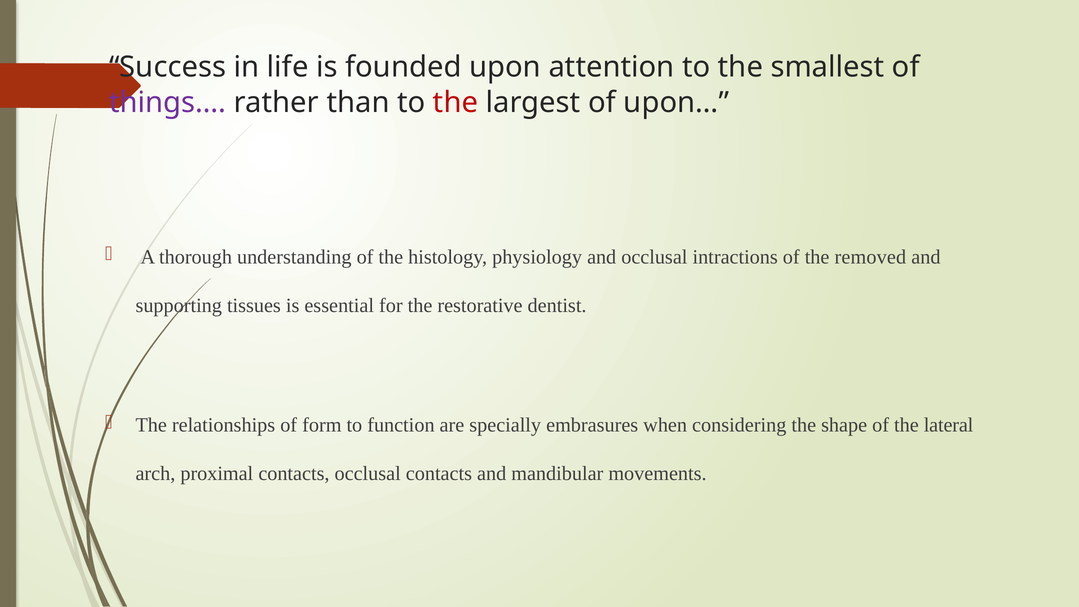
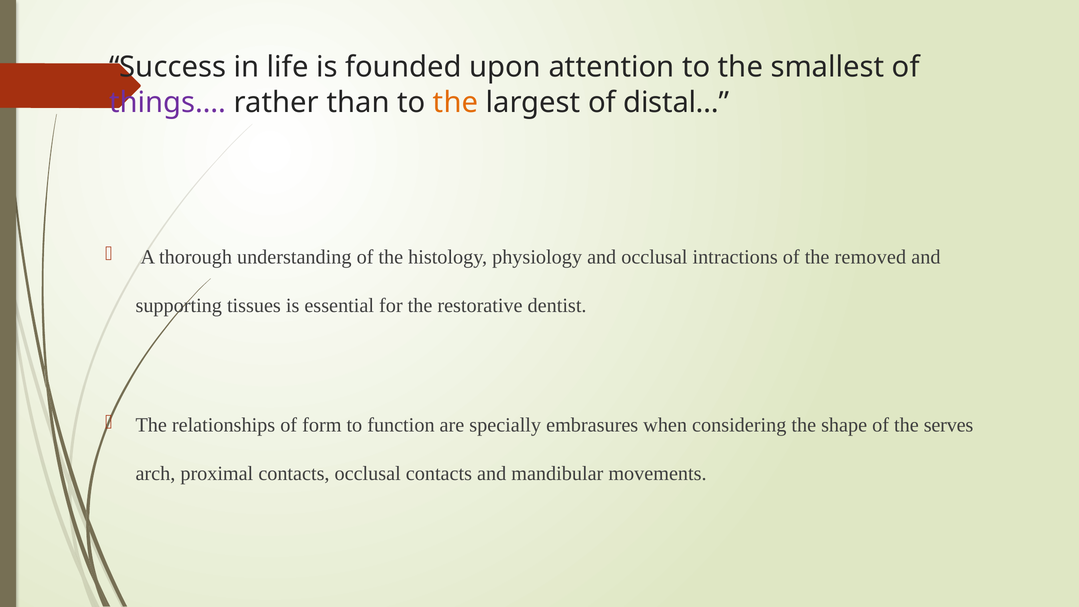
the at (456, 102) colour: red -> orange
upon…: upon… -> distal…
lateral: lateral -> serves
